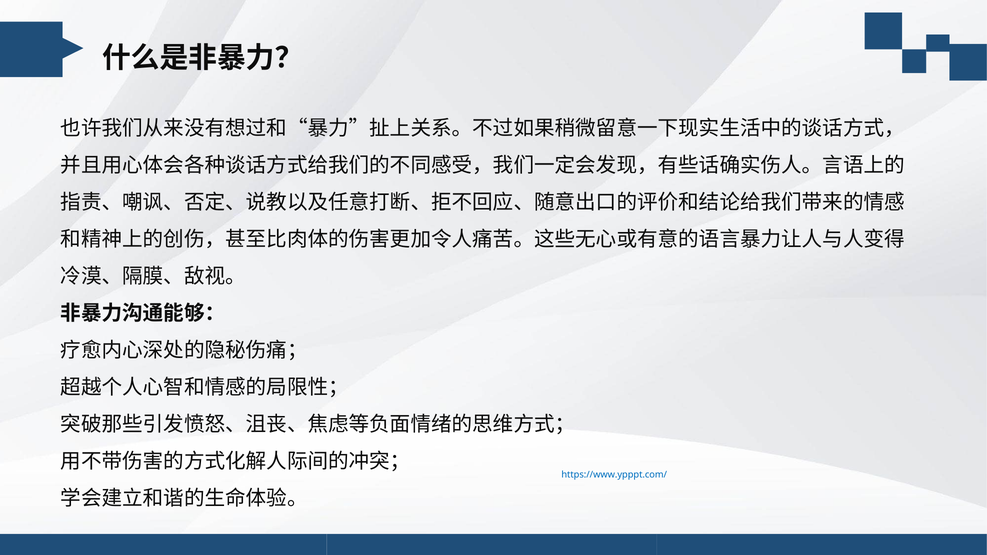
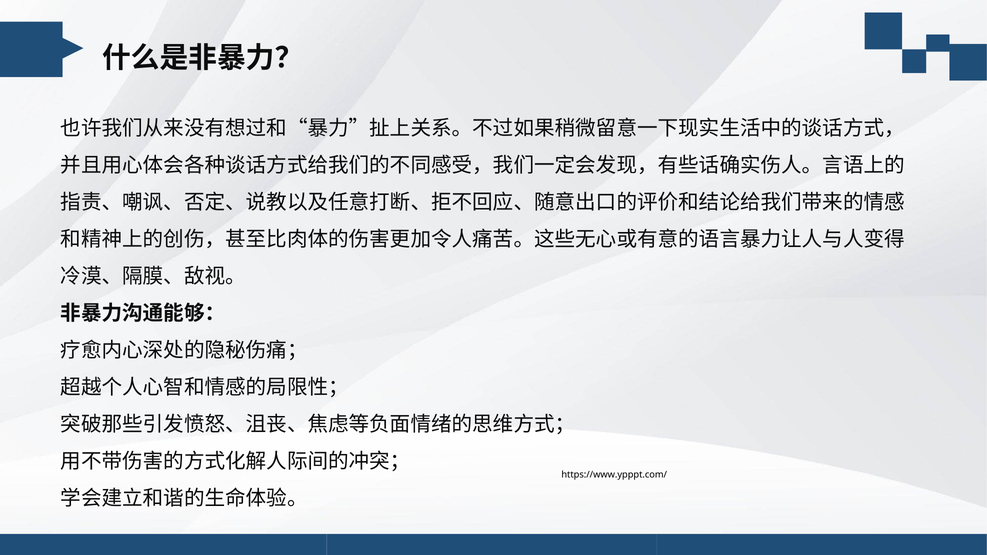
https://www.ypppt.com/ colour: blue -> black
